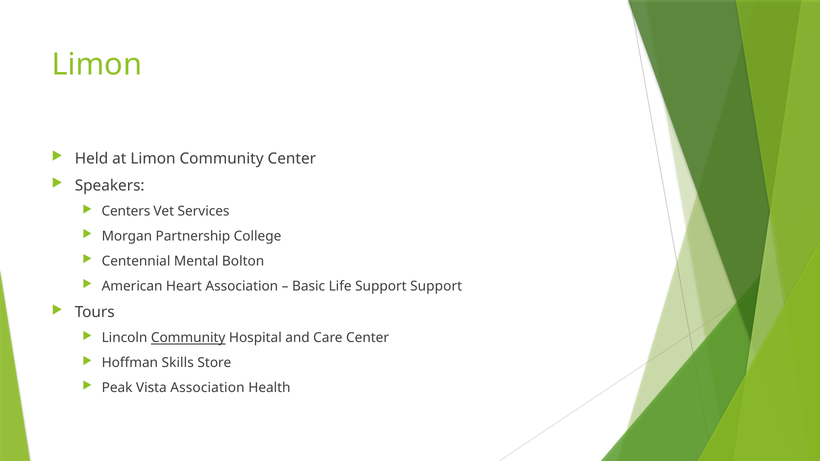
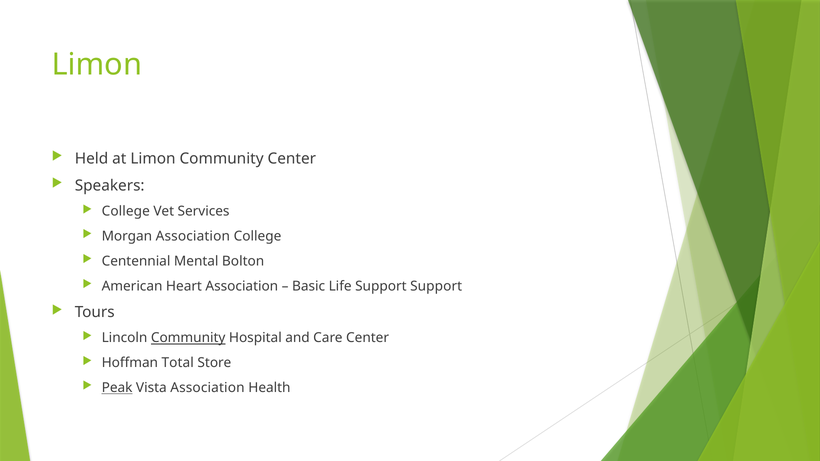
Centers at (126, 212): Centers -> College
Morgan Partnership: Partnership -> Association
Skills: Skills -> Total
Peak underline: none -> present
